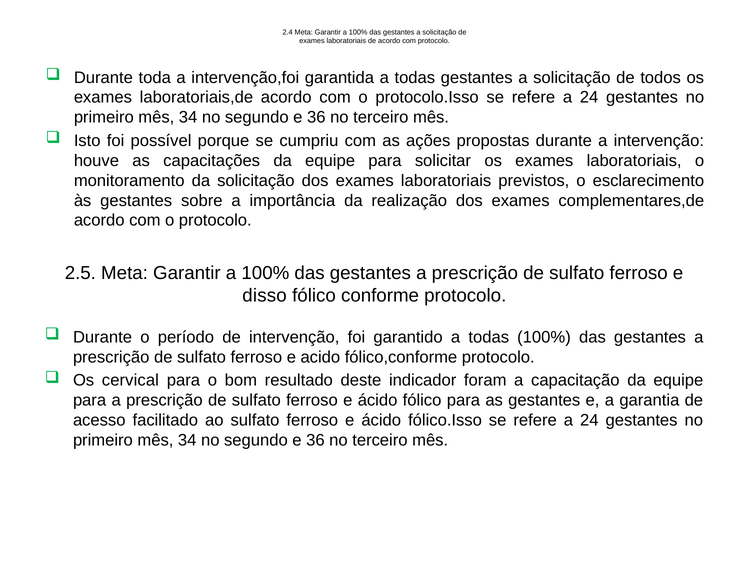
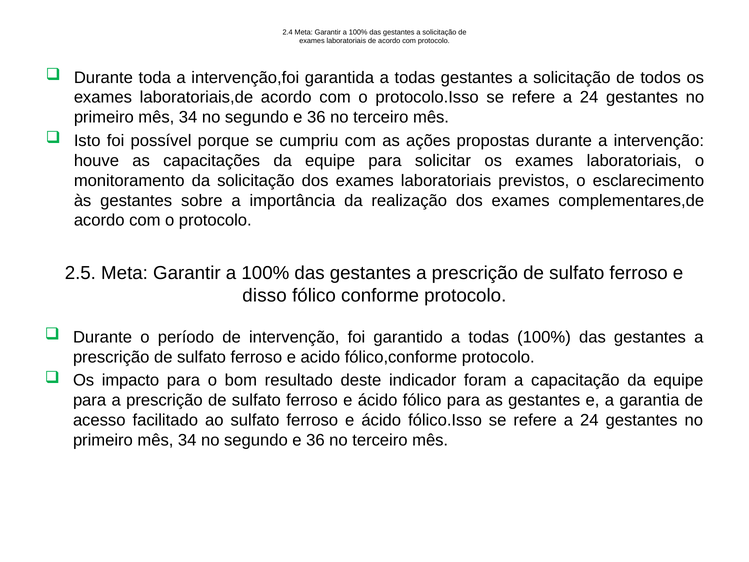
cervical: cervical -> impacto
